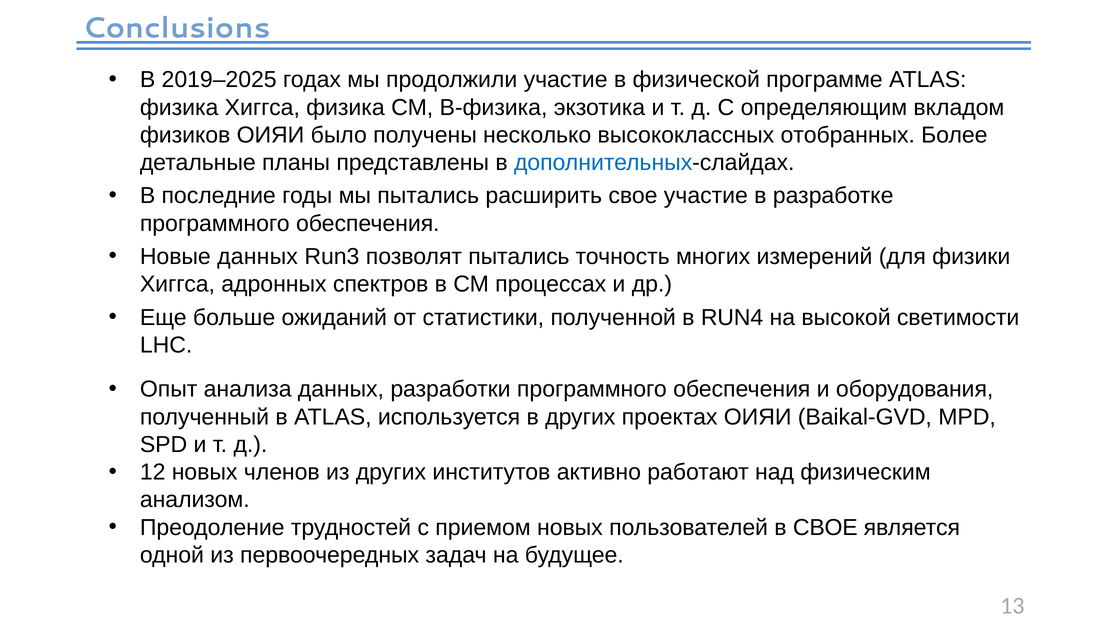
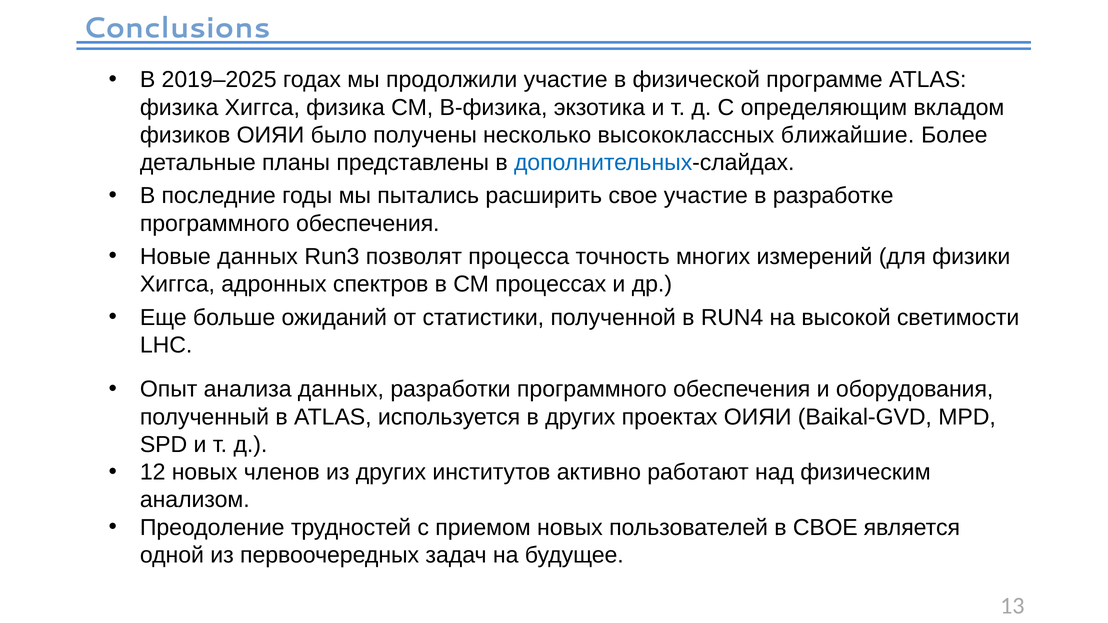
отобранных: отобранных -> ближайшие
позволят пытались: пытались -> процесса
